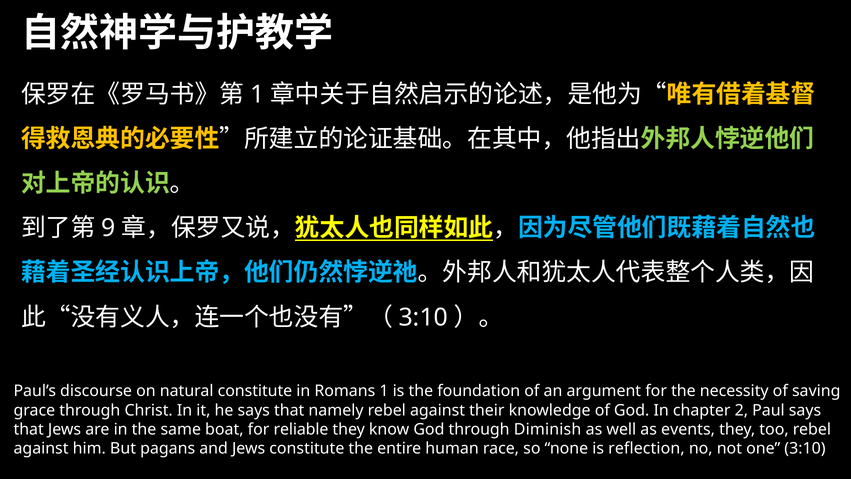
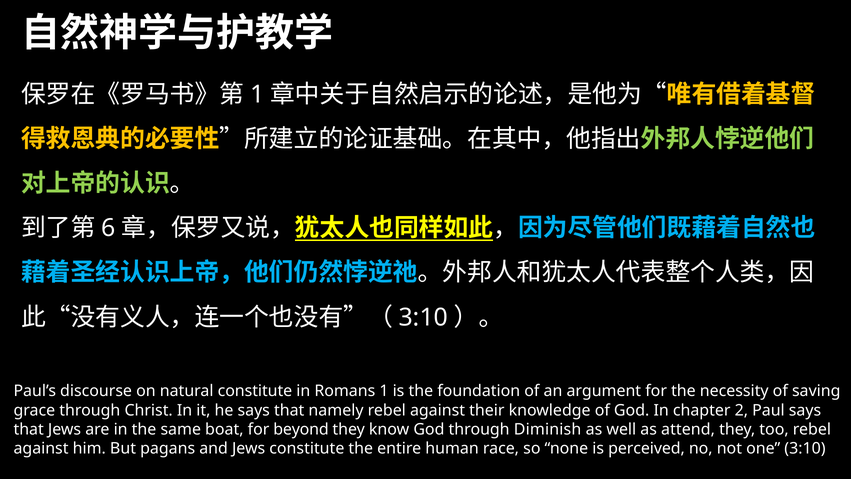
9: 9 -> 6
reliable: reliable -> beyond
events: events -> attend
reflection: reflection -> perceived
